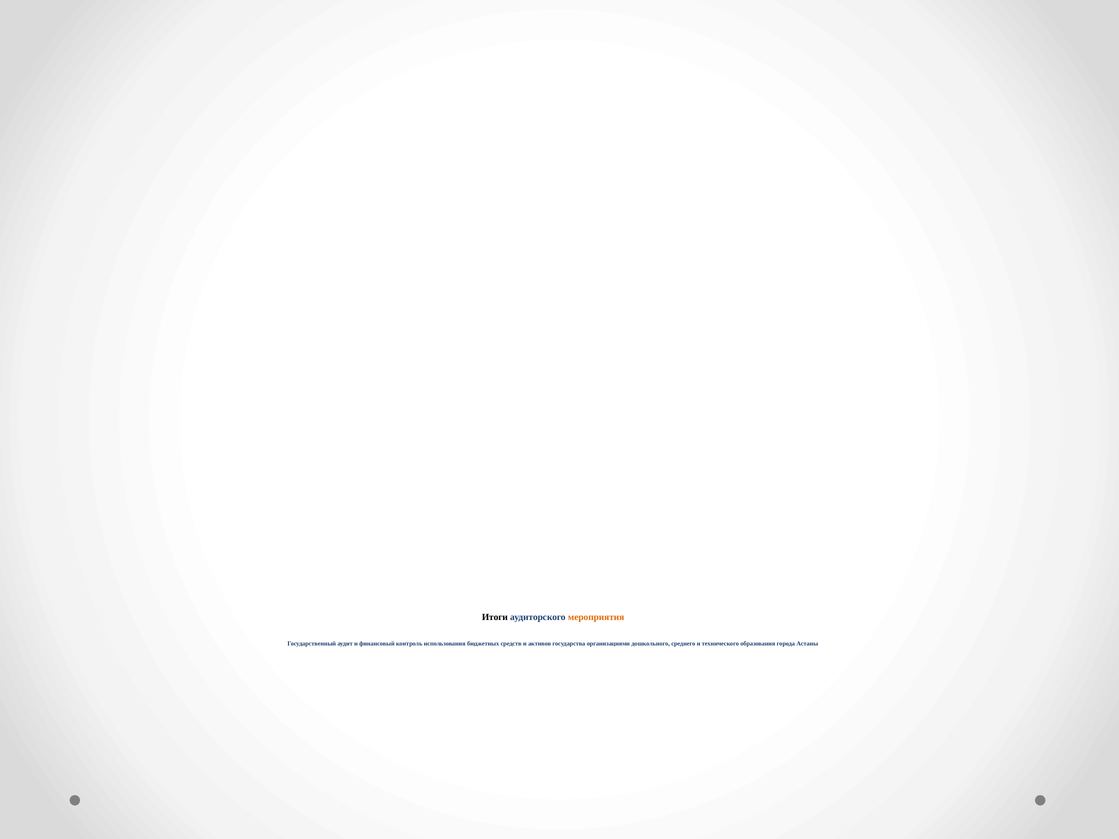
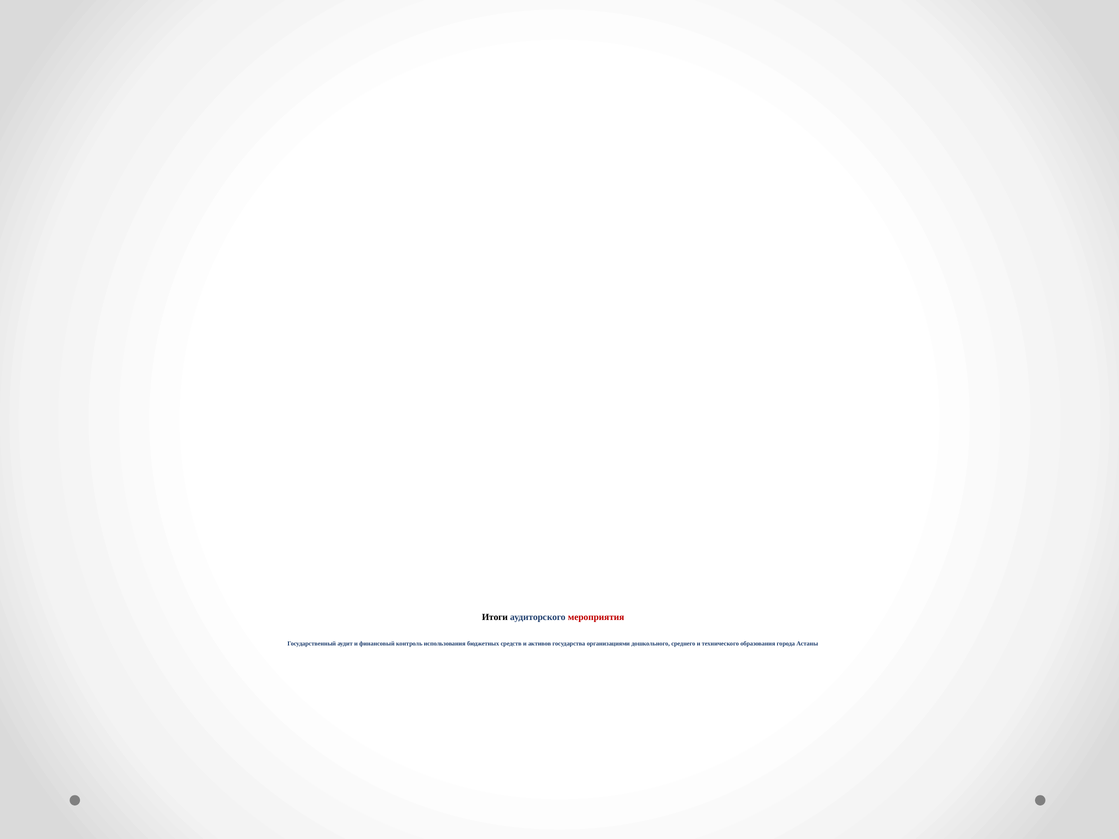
мероприятия colour: orange -> red
